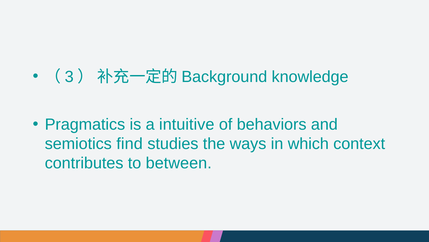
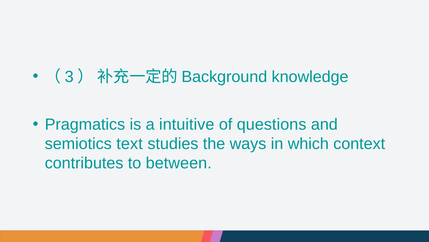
behaviors: behaviors -> questions
find: find -> text
